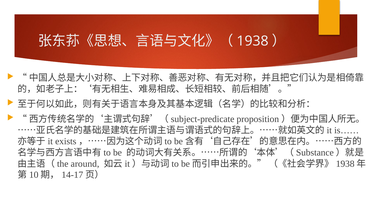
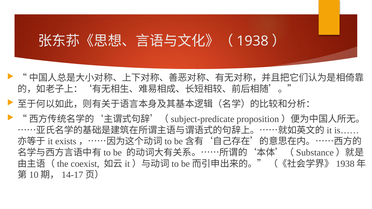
around: around -> coexist
